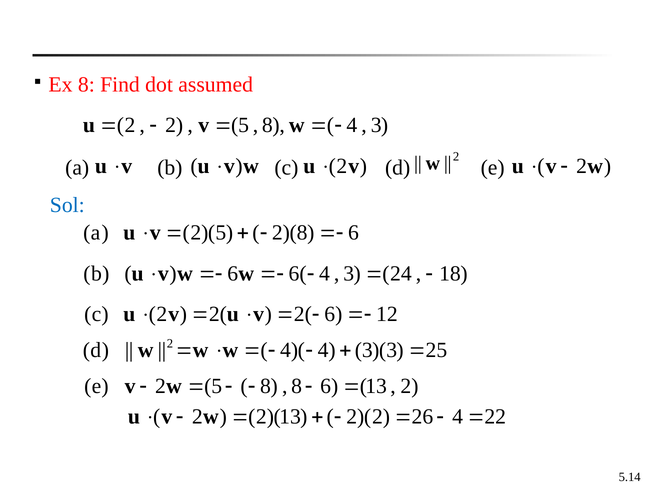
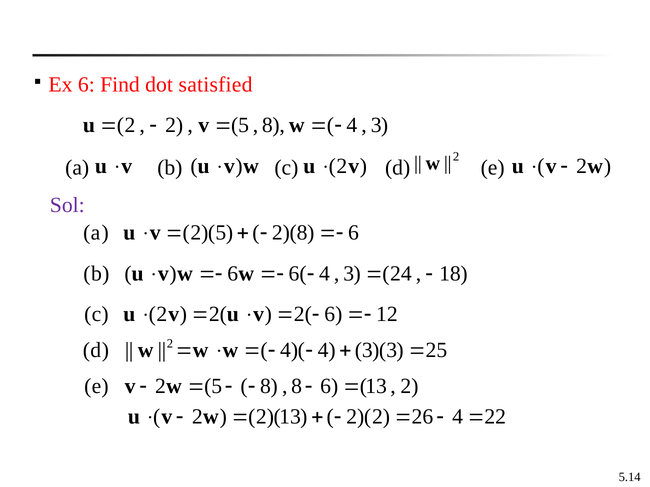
Ex 8: 8 -> 6
assumed: assumed -> satisfied
Sol colour: blue -> purple
